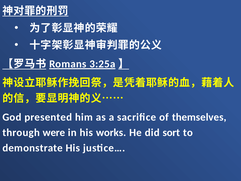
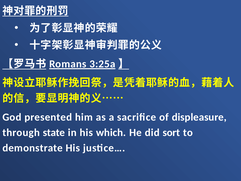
themselves: themselves -> displeasure
were: were -> state
works: works -> which
